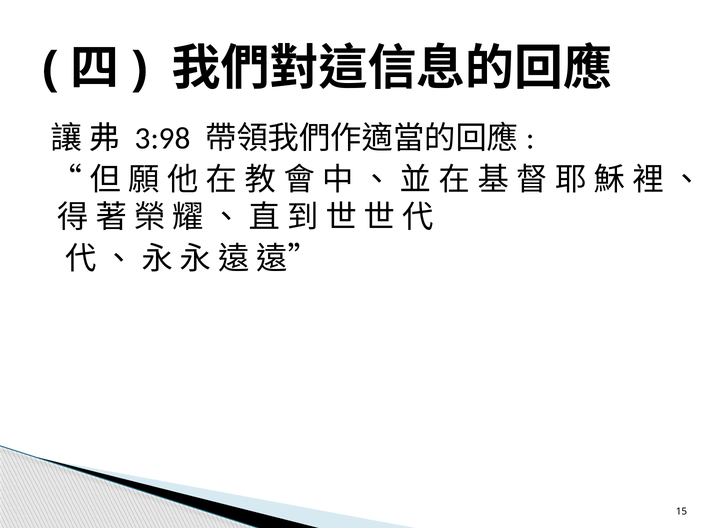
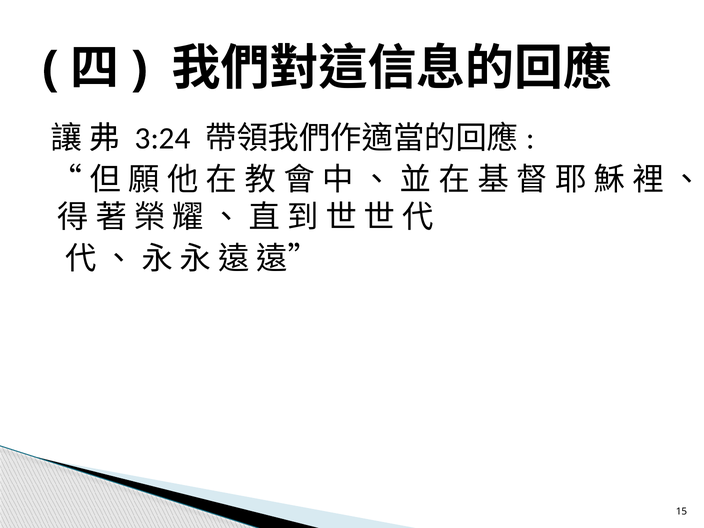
3:98: 3:98 -> 3:24
